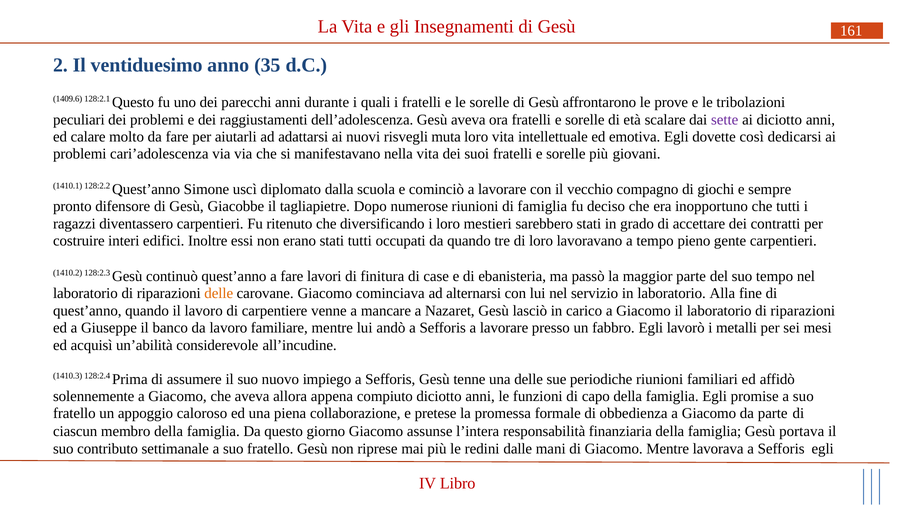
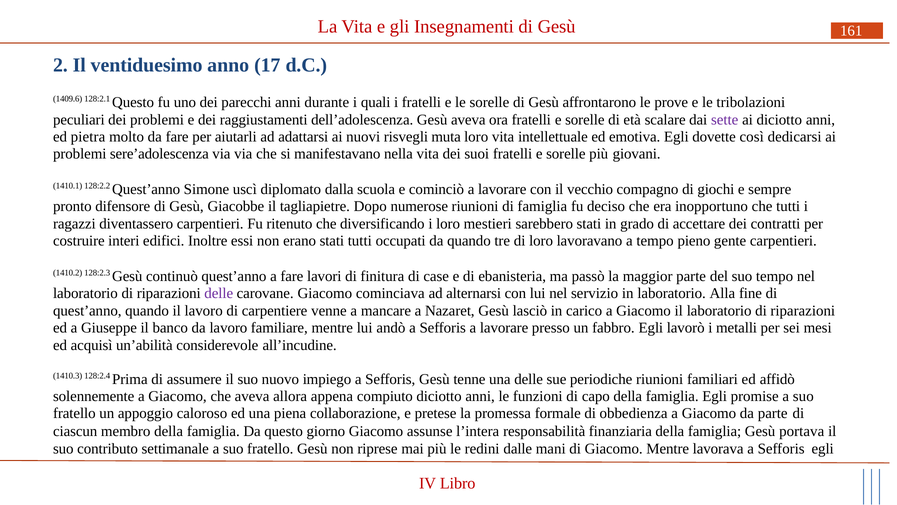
35: 35 -> 17
calare: calare -> pietra
cari’adolescenza: cari’adolescenza -> sere’adolescenza
delle at (219, 294) colour: orange -> purple
